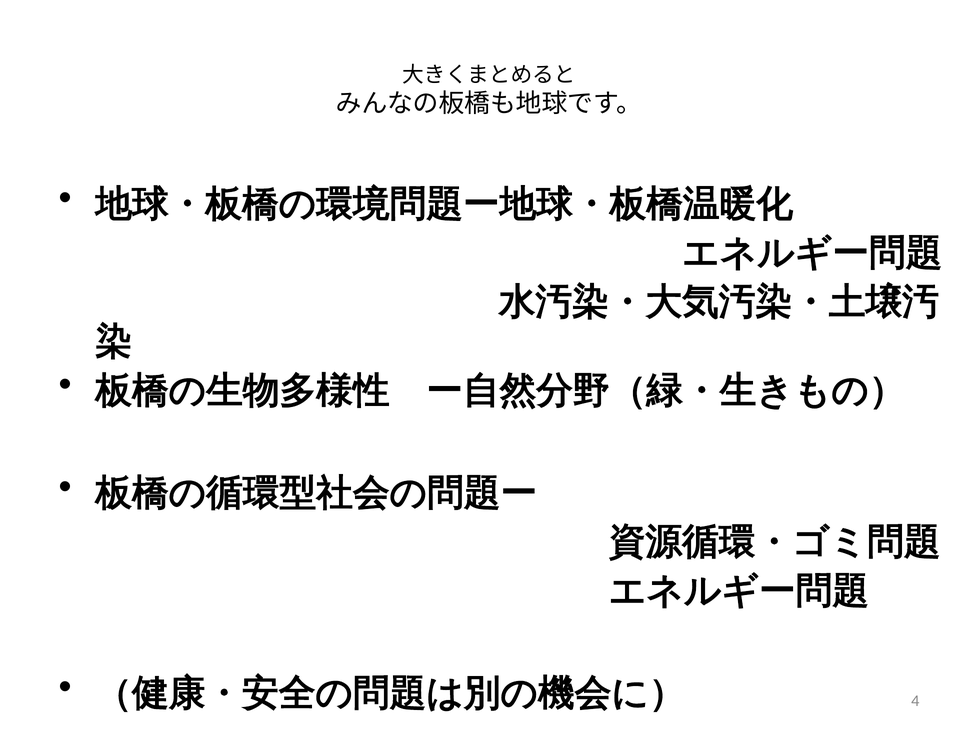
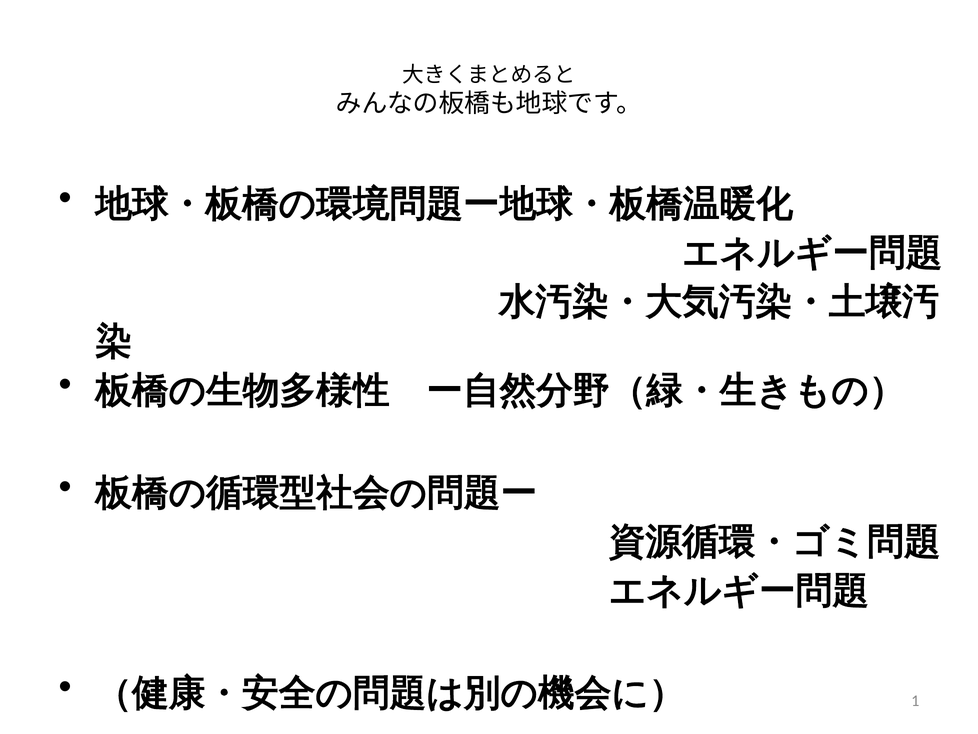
4: 4 -> 1
